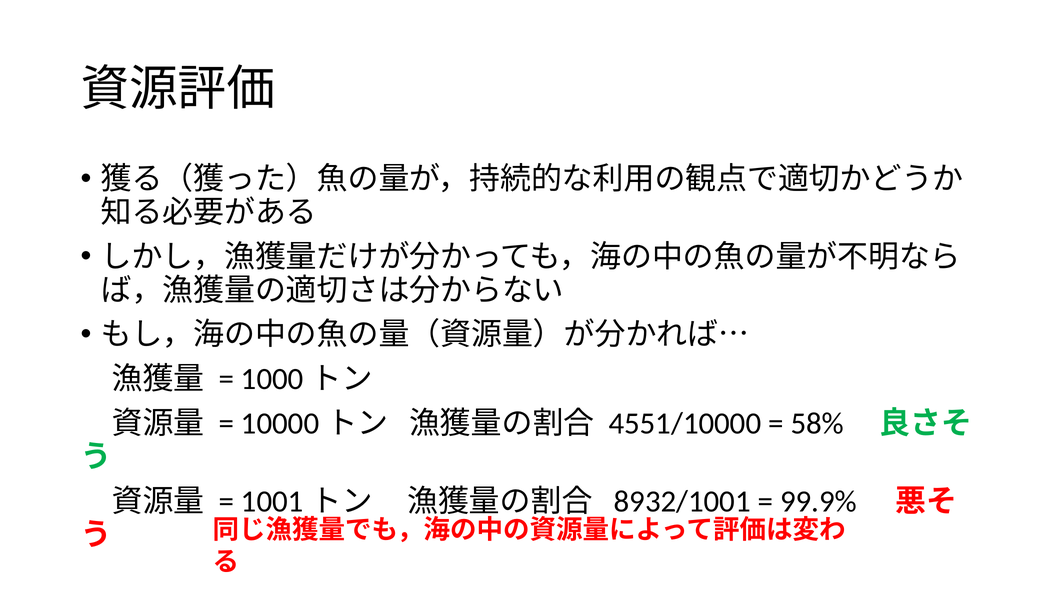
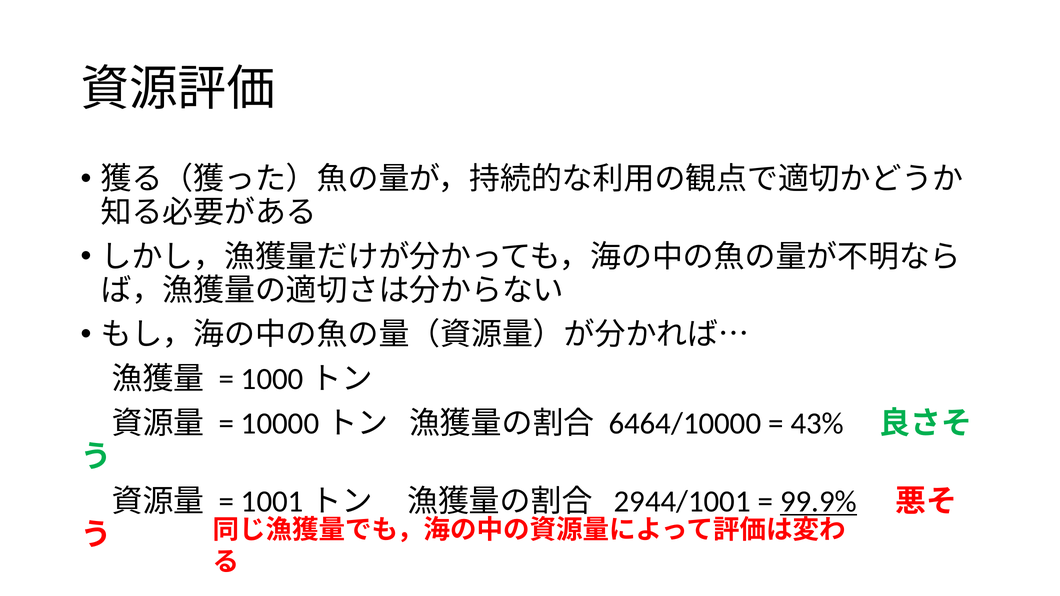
4551/10000: 4551/10000 -> 6464/10000
58%: 58% -> 43%
8932/1001: 8932/1001 -> 2944/1001
99.9% underline: none -> present
